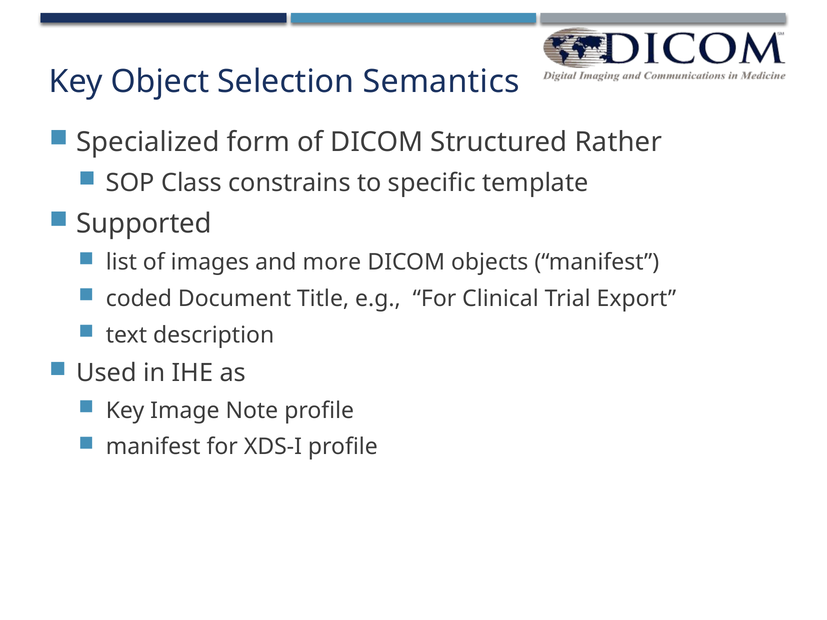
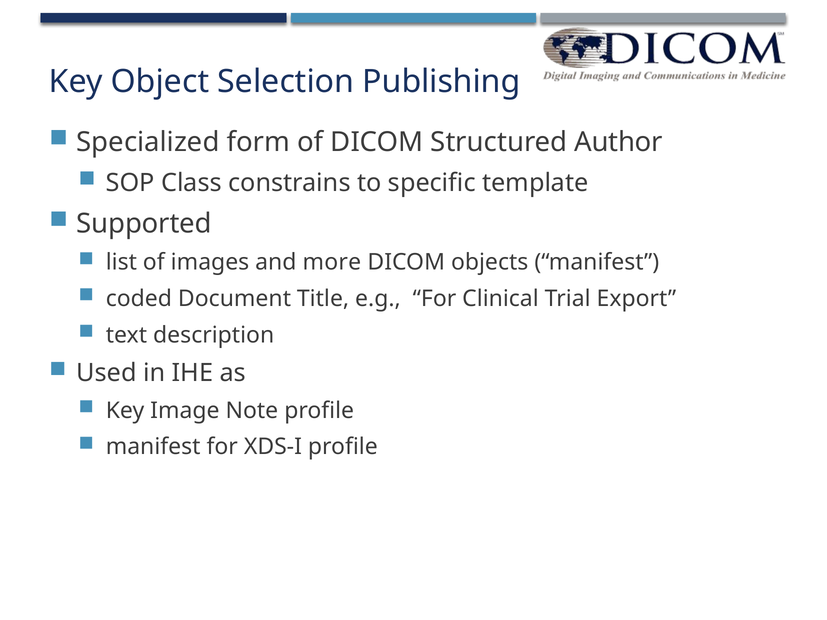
Semantics: Semantics -> Publishing
Rather: Rather -> Author
